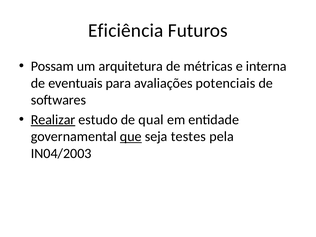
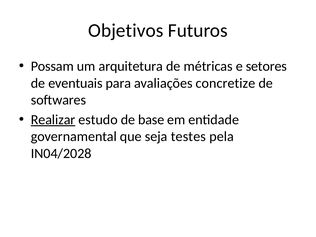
Eficiência: Eficiência -> Objetivos
interna: interna -> setores
potenciais: potenciais -> concretize
qual: qual -> base
que underline: present -> none
IN04/2003: IN04/2003 -> IN04/2028
